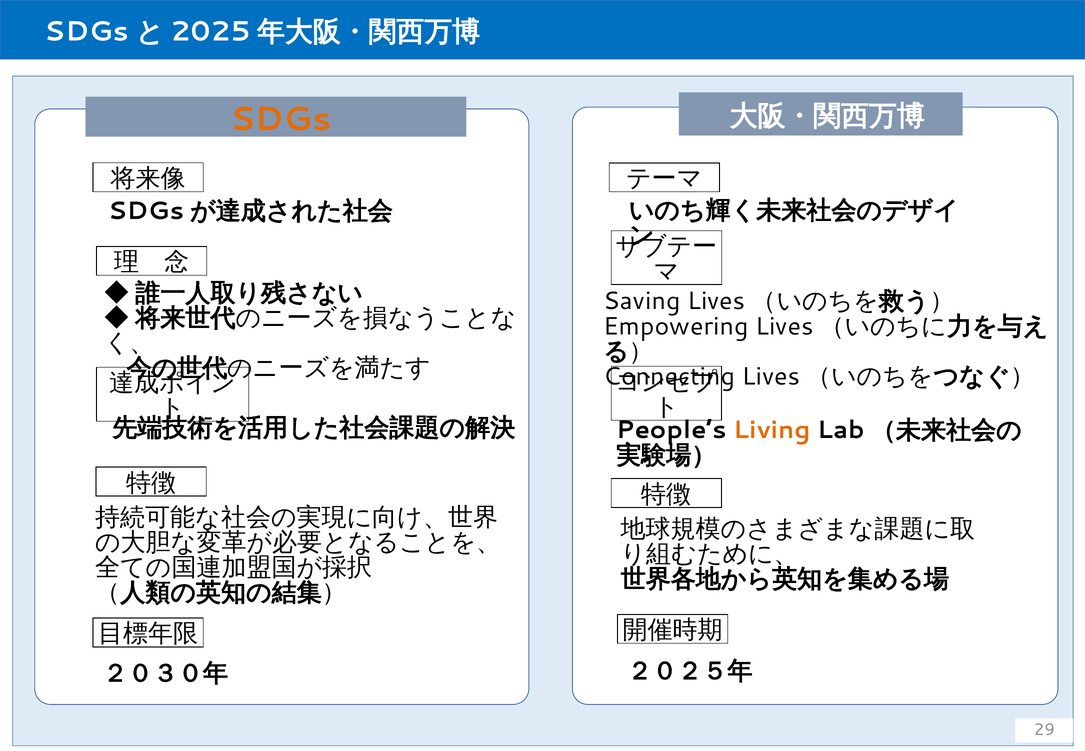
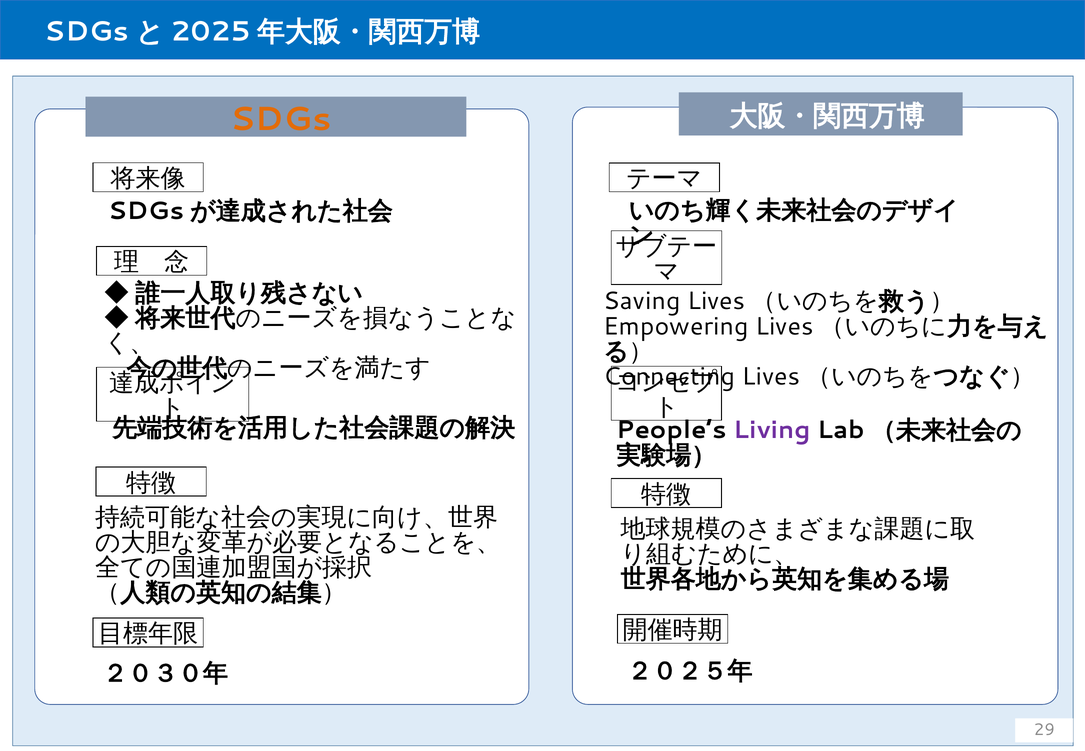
Living colour: orange -> purple
